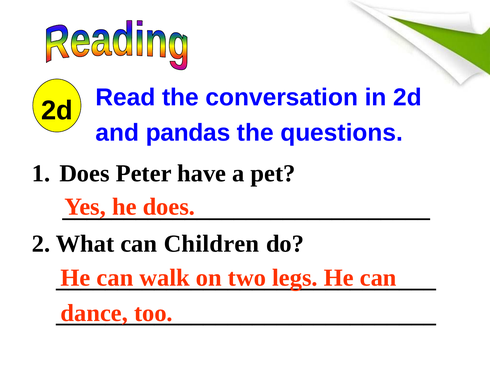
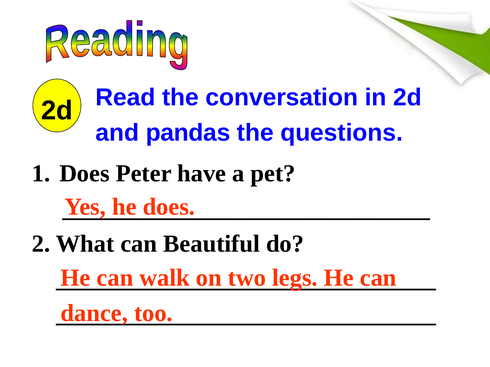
Children: Children -> Beautiful
